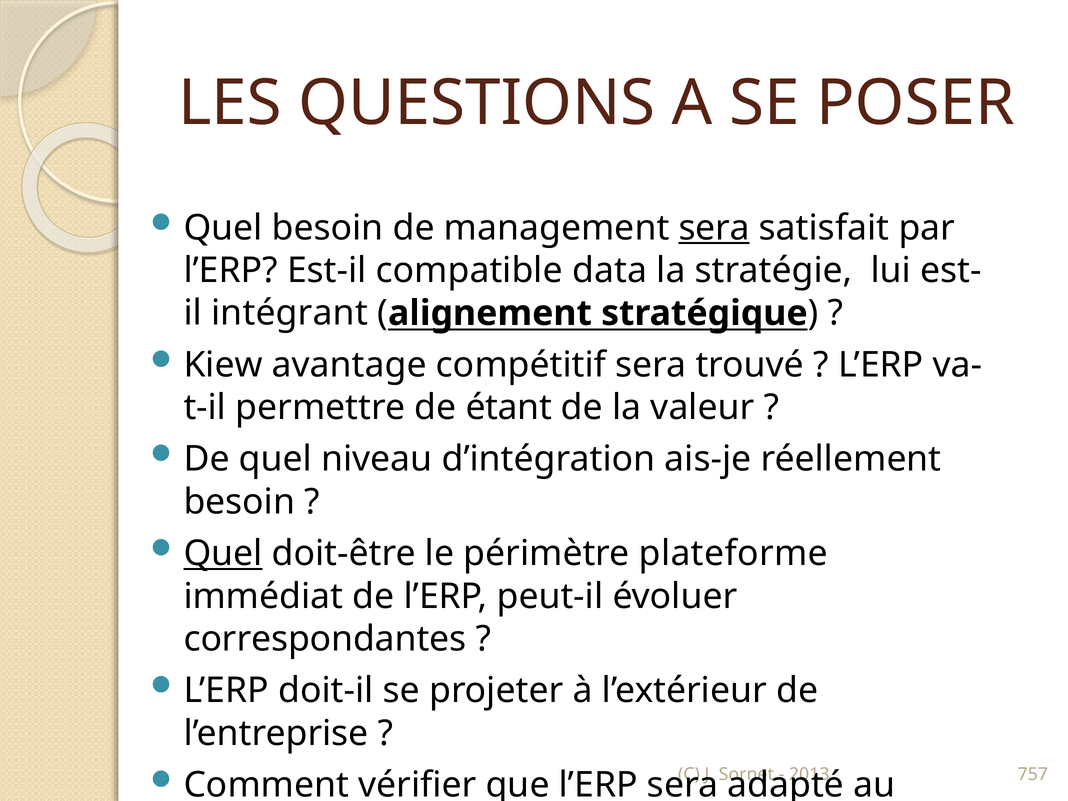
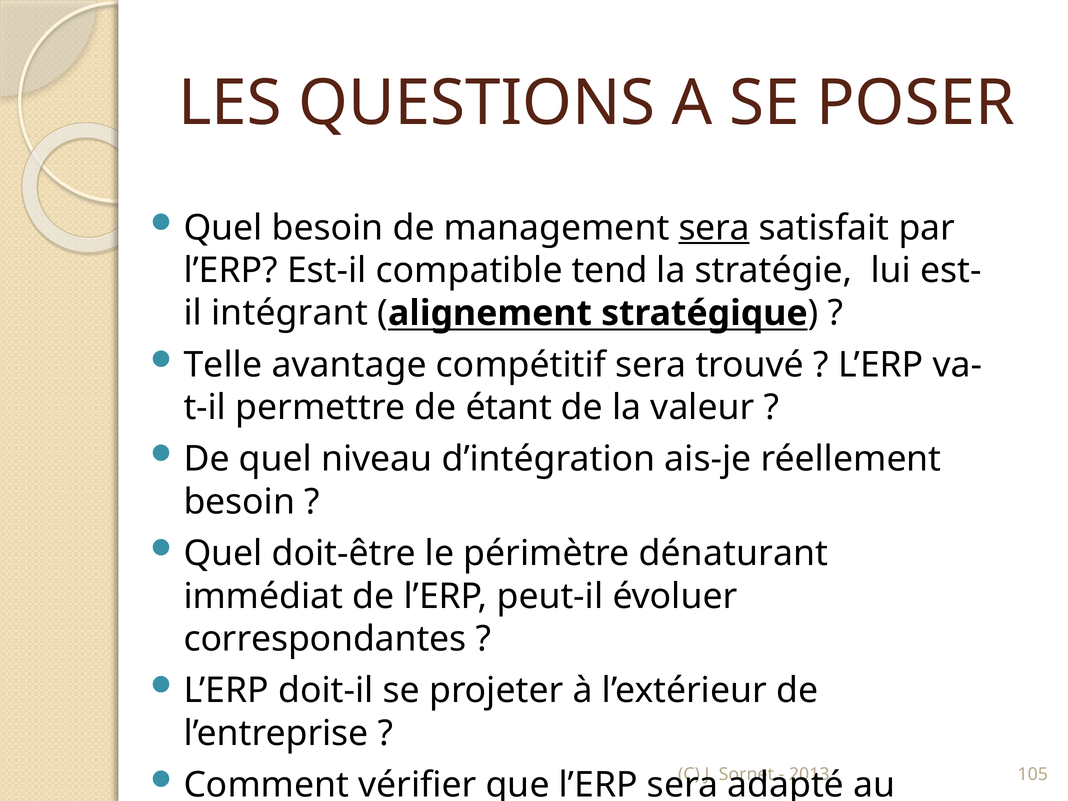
data: data -> tend
Kiew: Kiew -> Telle
Quel at (223, 554) underline: present -> none
plateforme: plateforme -> dénaturant
757: 757 -> 105
